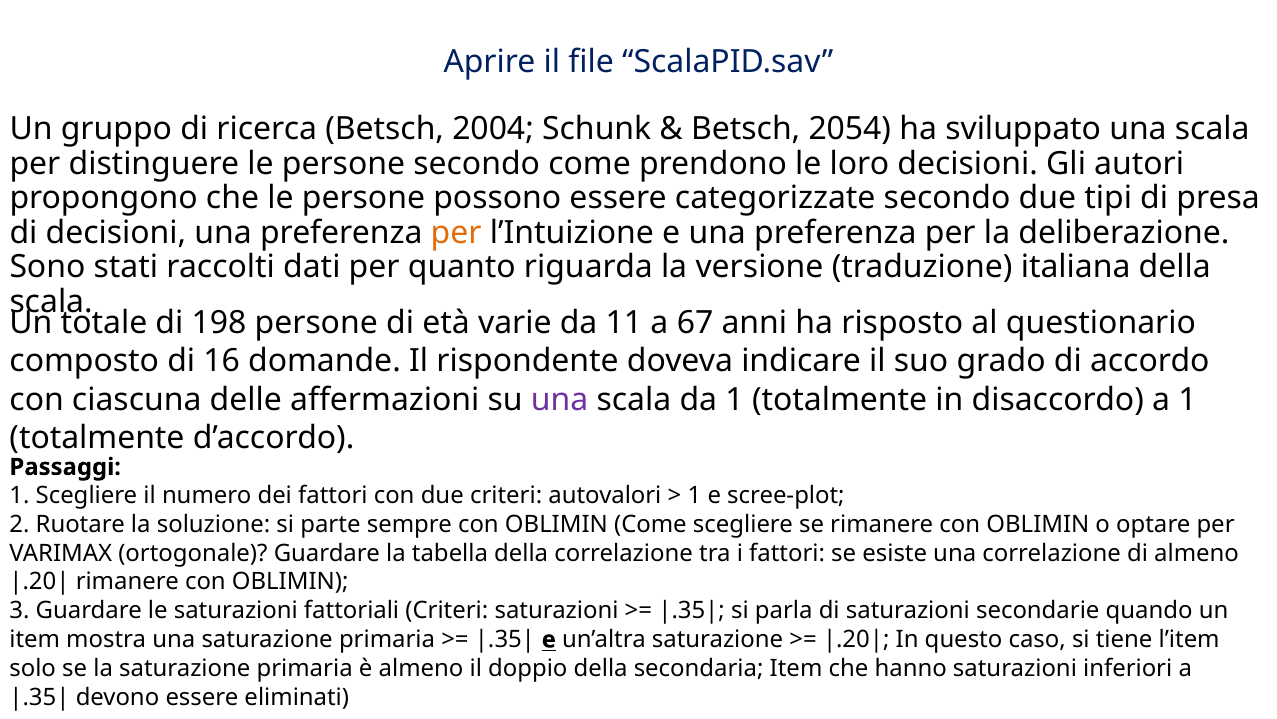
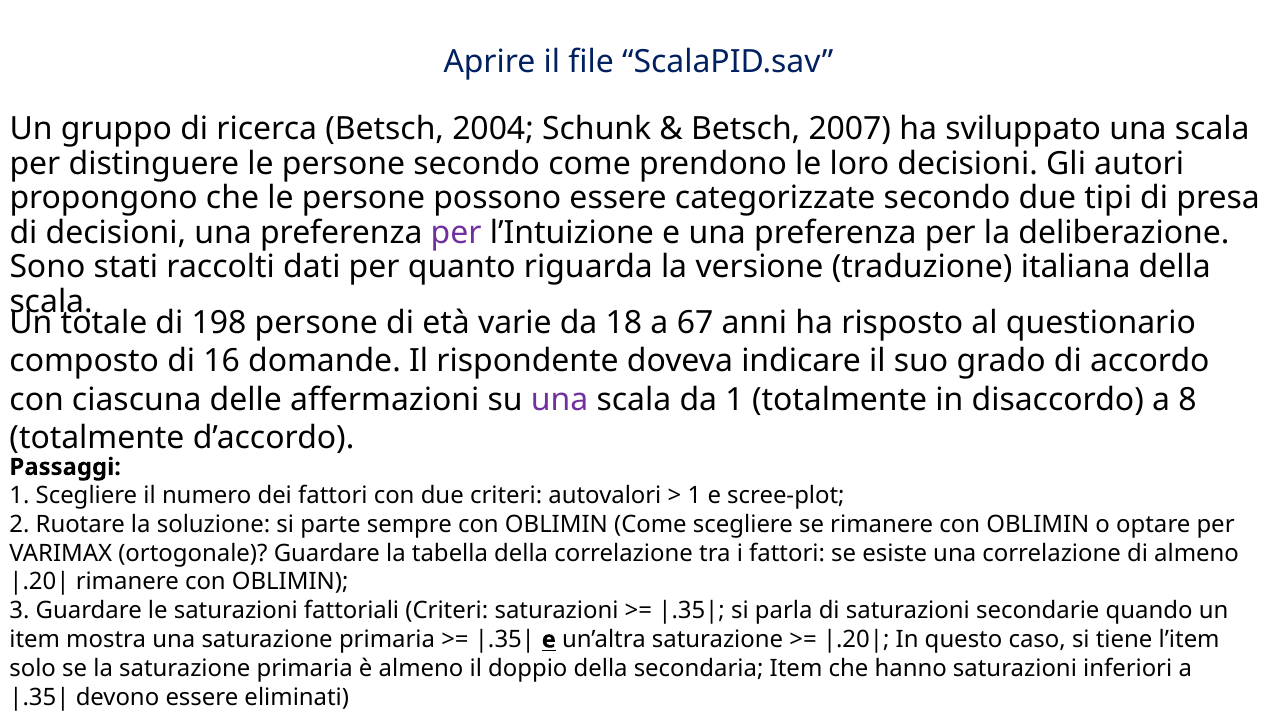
2054: 2054 -> 2007
per at (456, 233) colour: orange -> purple
11: 11 -> 18
a 1: 1 -> 8
